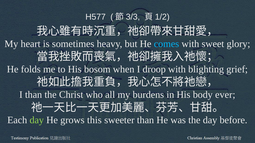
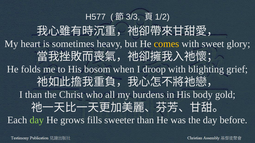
comes colour: light blue -> yellow
ever: ever -> gold
this: this -> fills
